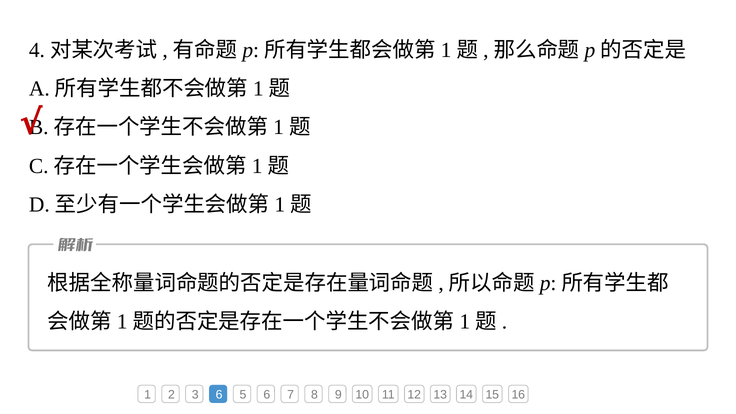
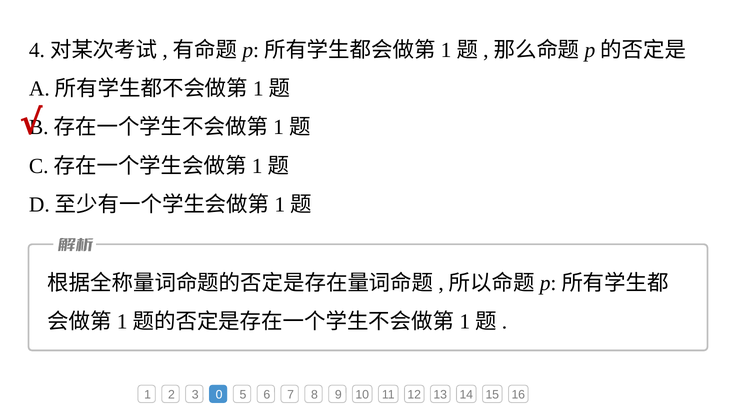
3 6: 6 -> 0
